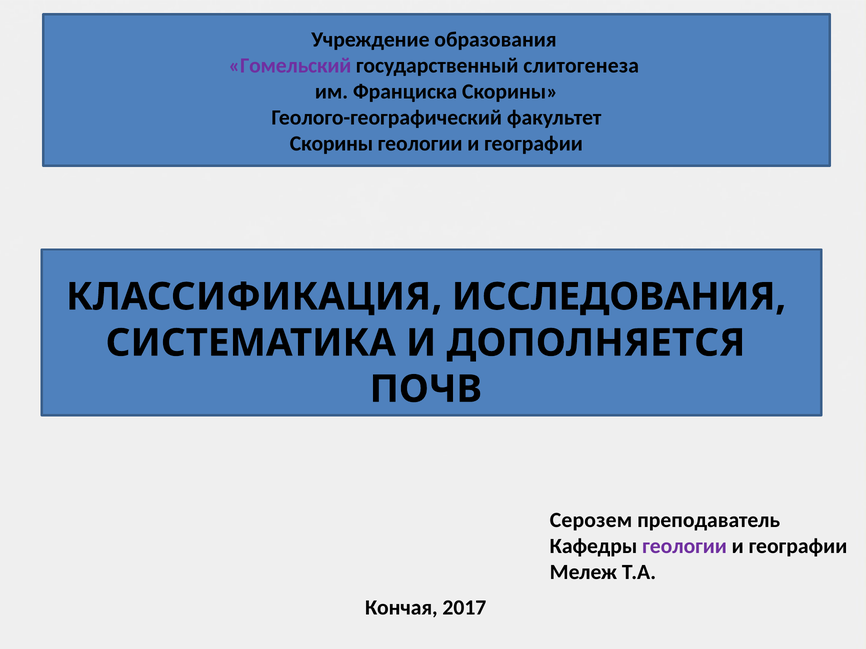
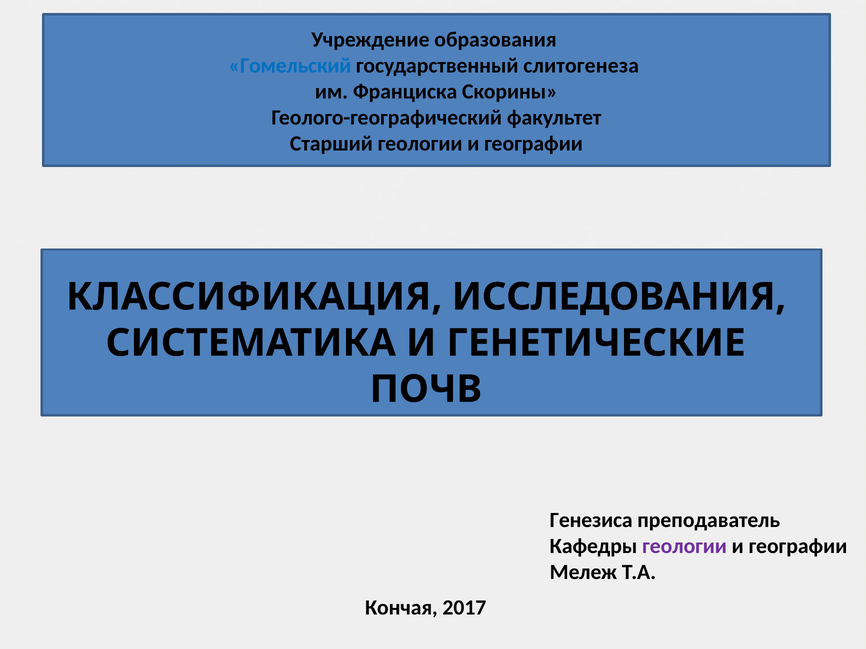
Гомельский colour: purple -> blue
Скорины at (331, 144): Скорины -> Старший
ДОПОЛНЯЕТСЯ: ДОПОЛНЯЕТСЯ -> ГЕНЕТИЧЕСКИЕ
Серозем: Серозем -> Генезиса
